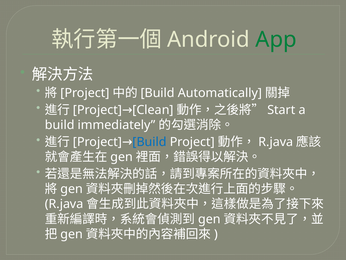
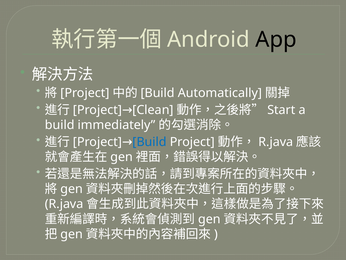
App colour: green -> black
